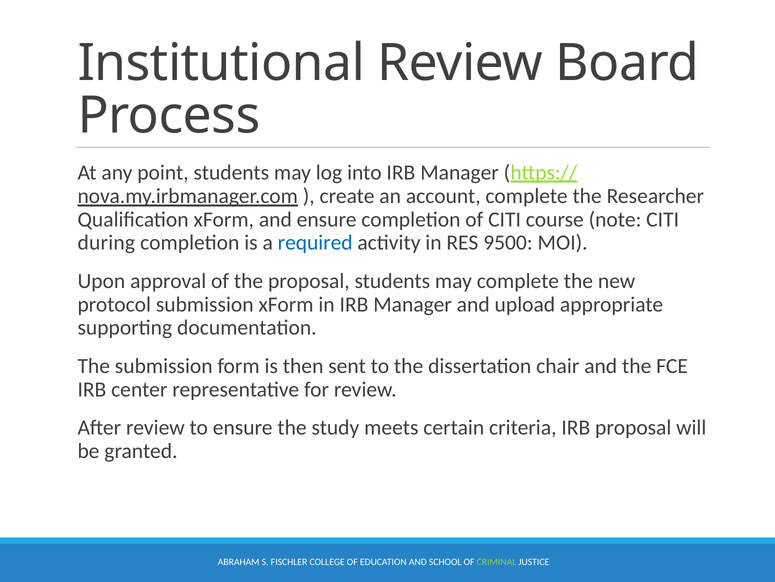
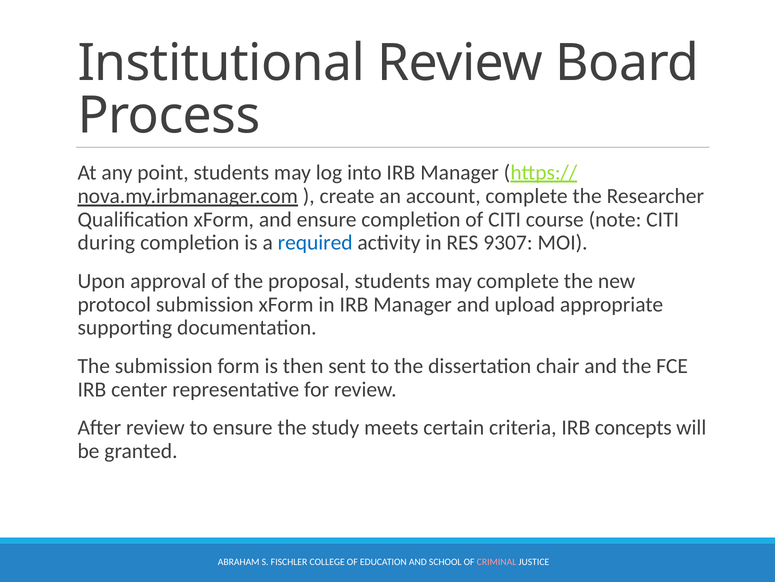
9500: 9500 -> 9307
IRB proposal: proposal -> concepts
CRIMINAL colour: light green -> pink
